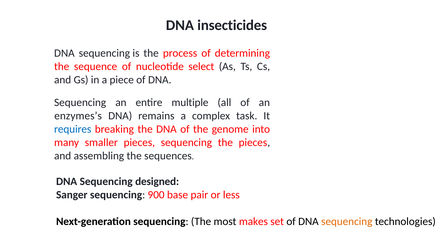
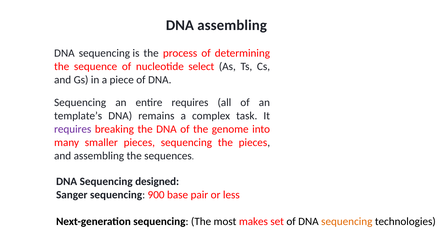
DNA insecticides: insecticides -> assembling
entire multiple: multiple -> requires
enzymes’s: enzymes’s -> template’s
requires at (73, 129) colour: blue -> purple
